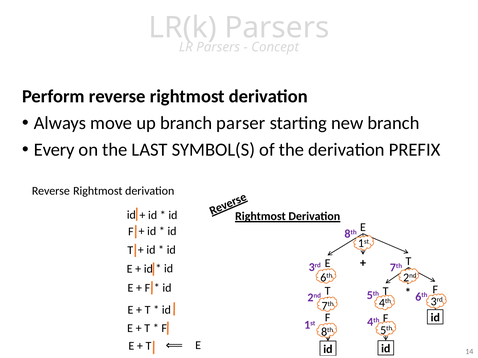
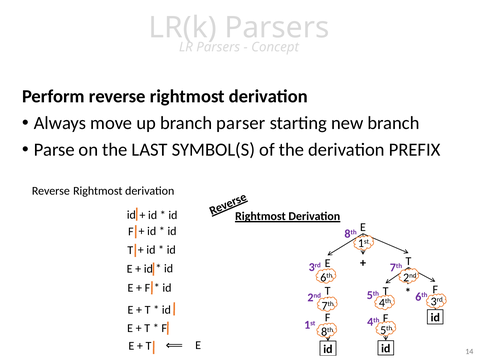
Every: Every -> Parse
